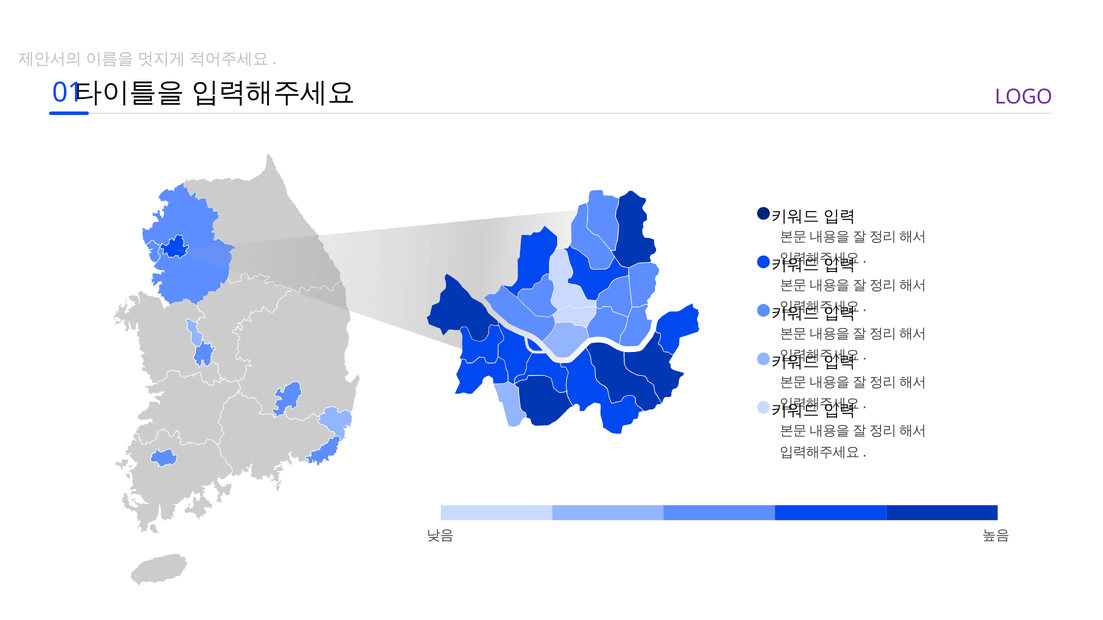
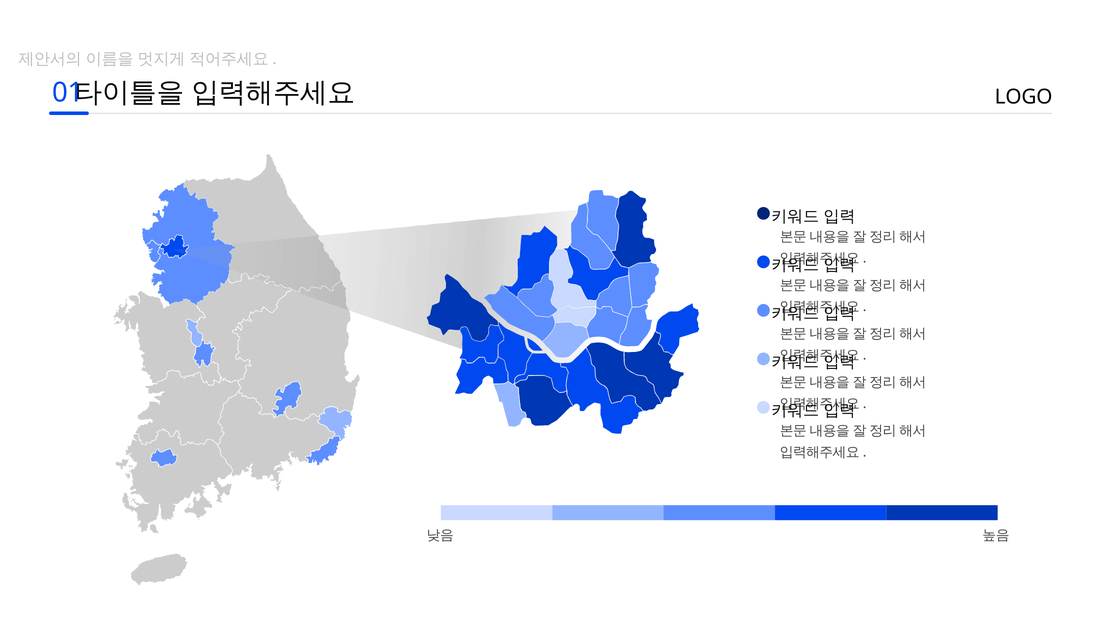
LOGO colour: purple -> black
